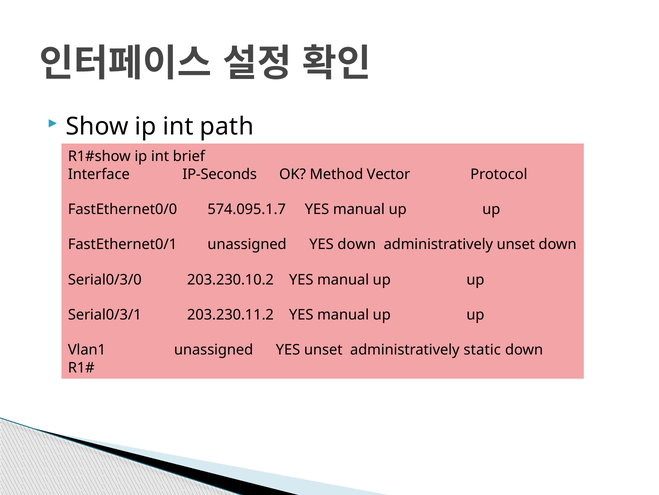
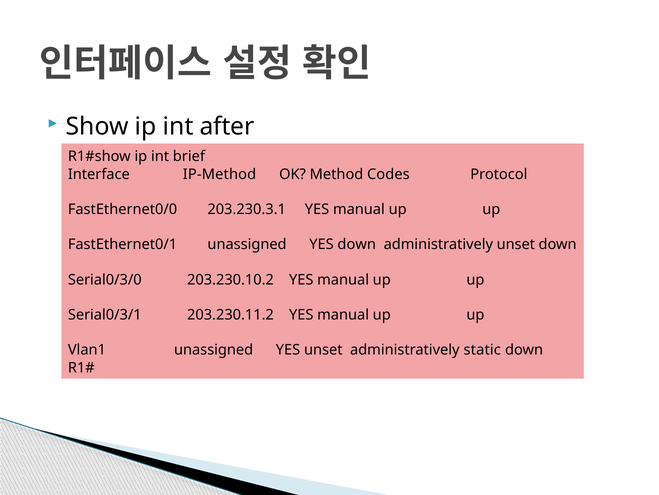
path: path -> after
IP-Seconds: IP-Seconds -> IP-Method
Vector: Vector -> Codes
574.095.1.7: 574.095.1.7 -> 203.230.3.1
